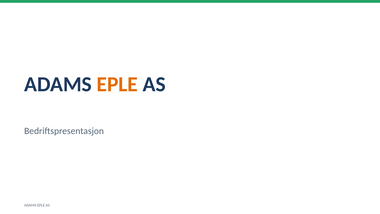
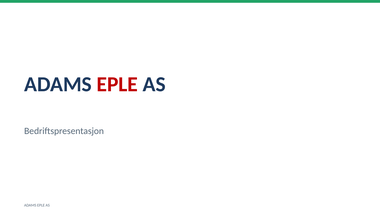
EPLE at (117, 84) colour: orange -> red
